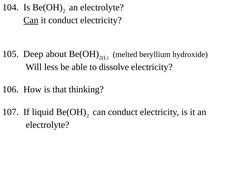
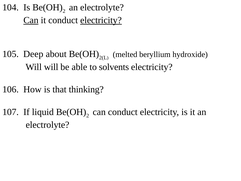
electricity at (101, 20) underline: none -> present
Will less: less -> will
dissolve: dissolve -> solvents
